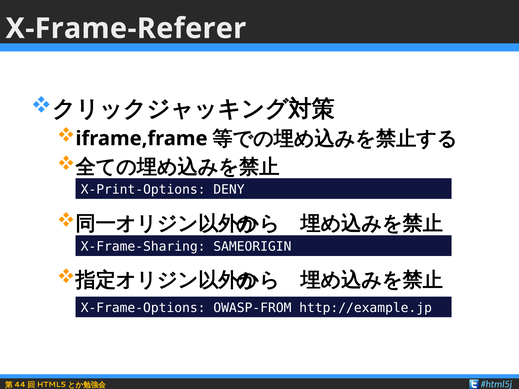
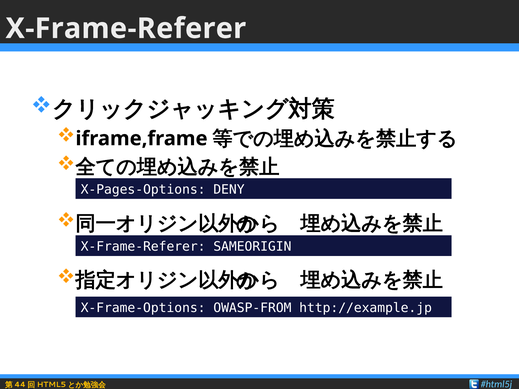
X-Print-Options: X-Print-Options -> X-Pages-Options
X-Frame-Sharing at (143, 247): X-Frame-Sharing -> X-Frame-Referer
